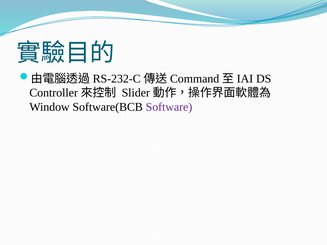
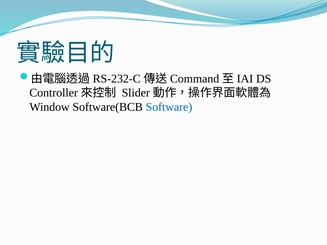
Software colour: purple -> blue
